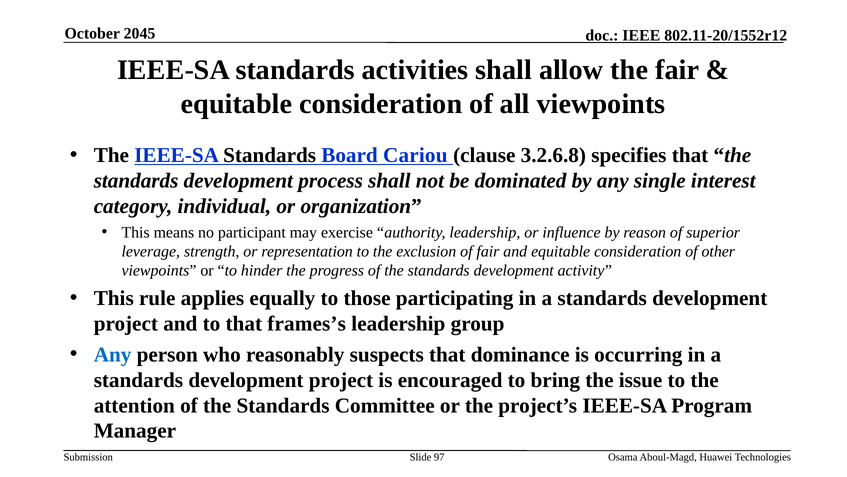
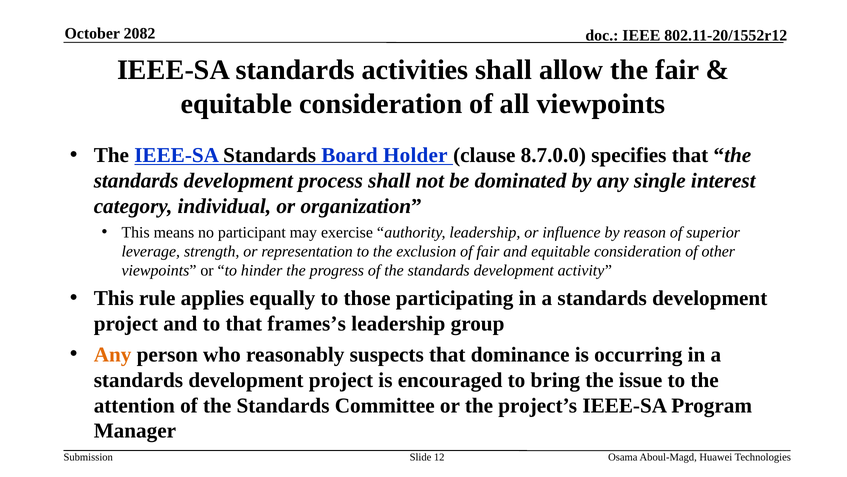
2045: 2045 -> 2082
Cariou: Cariou -> Holder
3.2.6.8: 3.2.6.8 -> 8.7.0.0
Any at (113, 354) colour: blue -> orange
97: 97 -> 12
